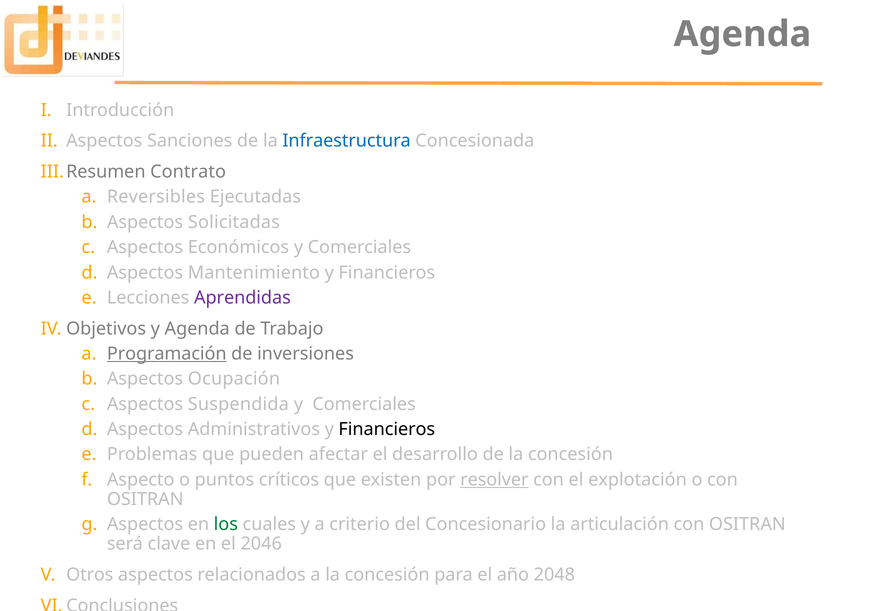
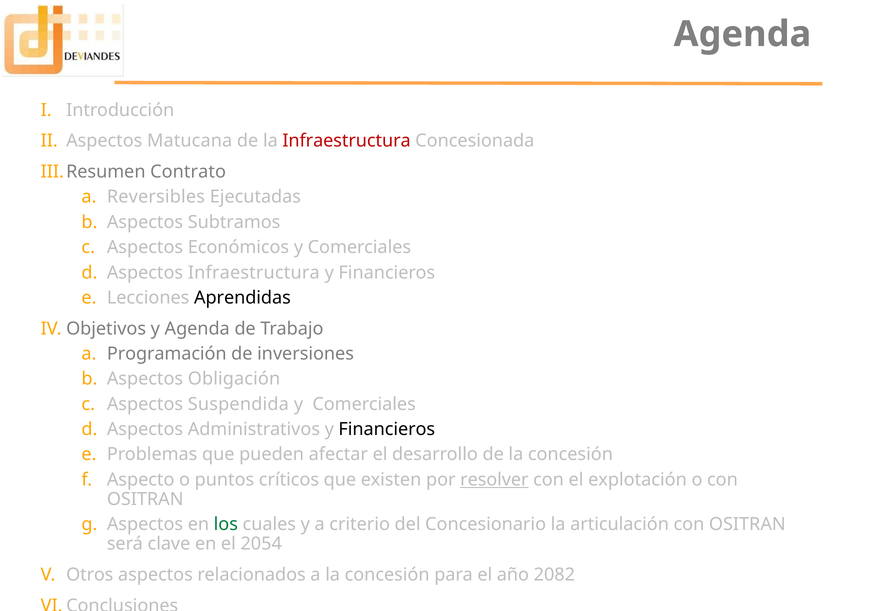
Sanciones: Sanciones -> Matucana
Infraestructura at (347, 141) colour: blue -> red
Solicitadas: Solicitadas -> Subtramos
Aspectos Mantenimiento: Mantenimiento -> Infraestructura
Aprendidas colour: purple -> black
Programación underline: present -> none
Ocupación: Ocupación -> Obligación
2046: 2046 -> 2054
2048: 2048 -> 2082
